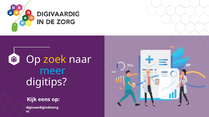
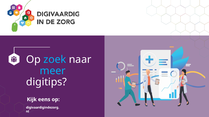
zoek colour: yellow -> light blue
